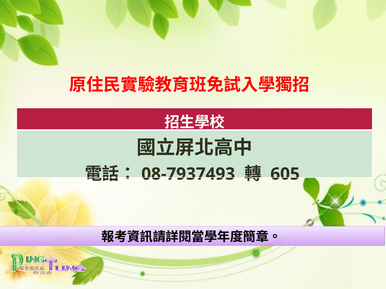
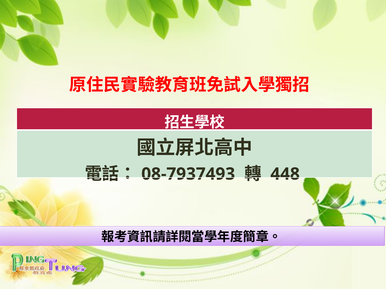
605: 605 -> 448
